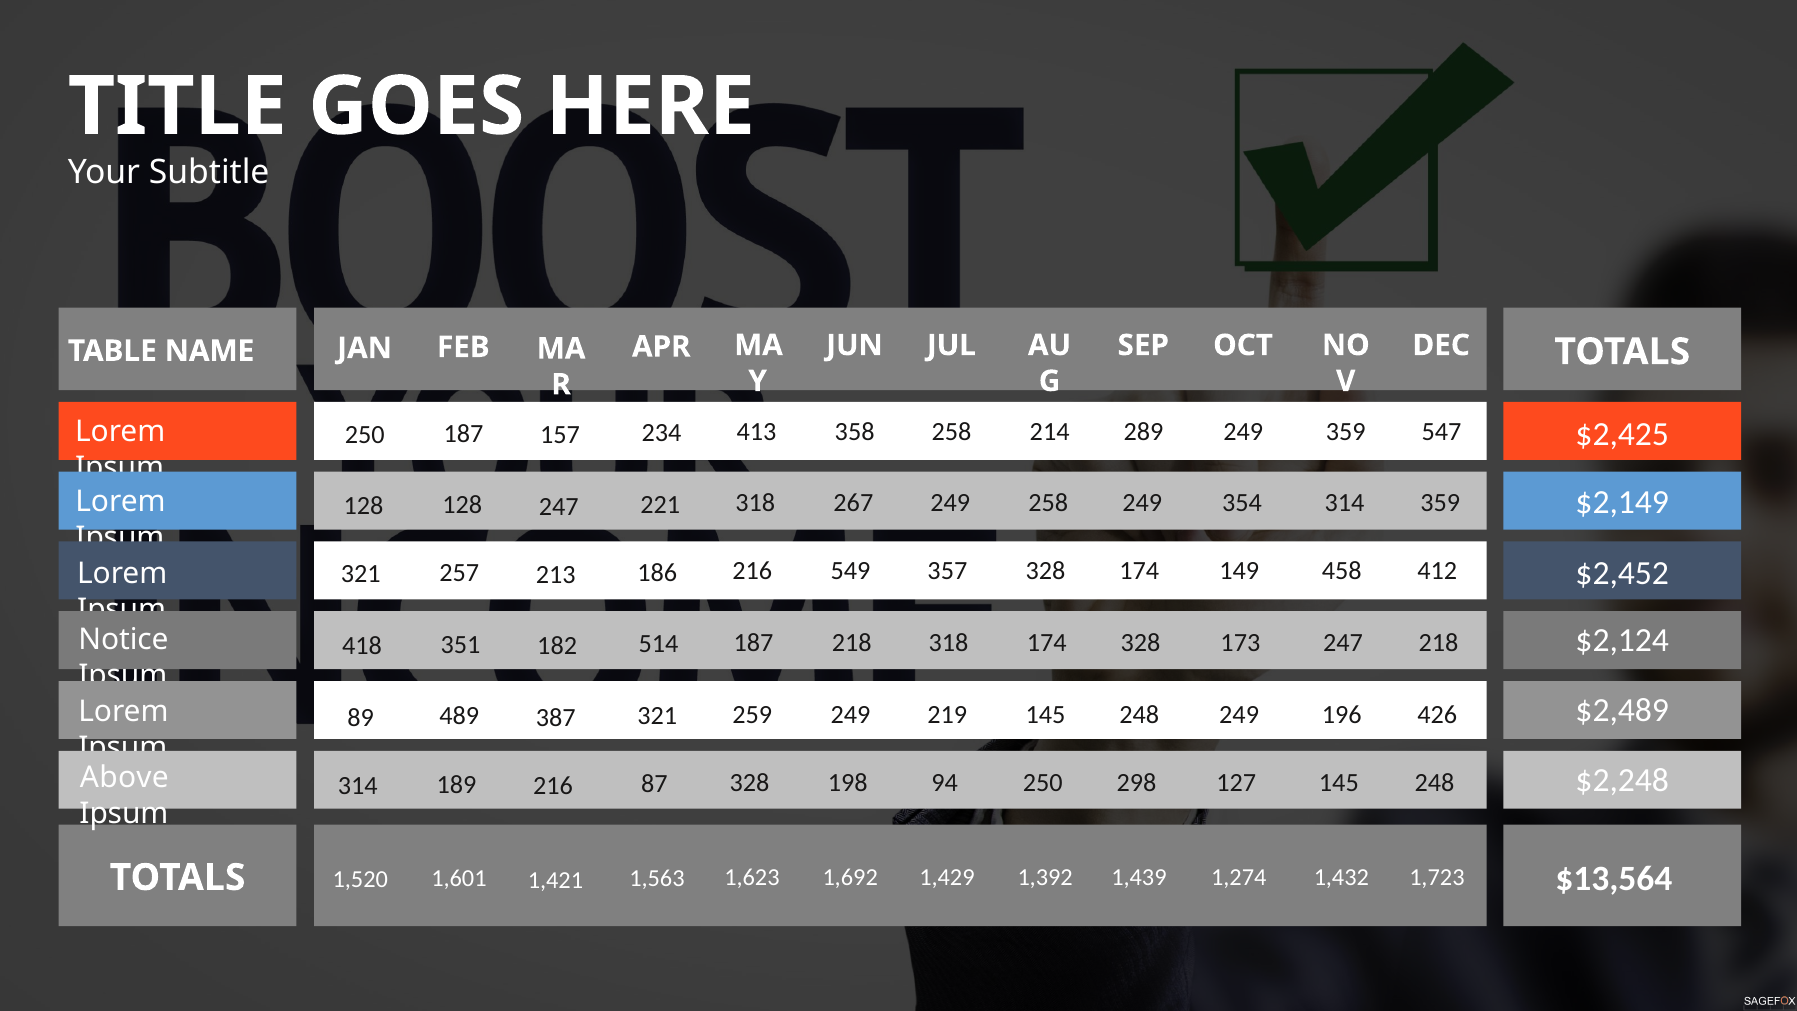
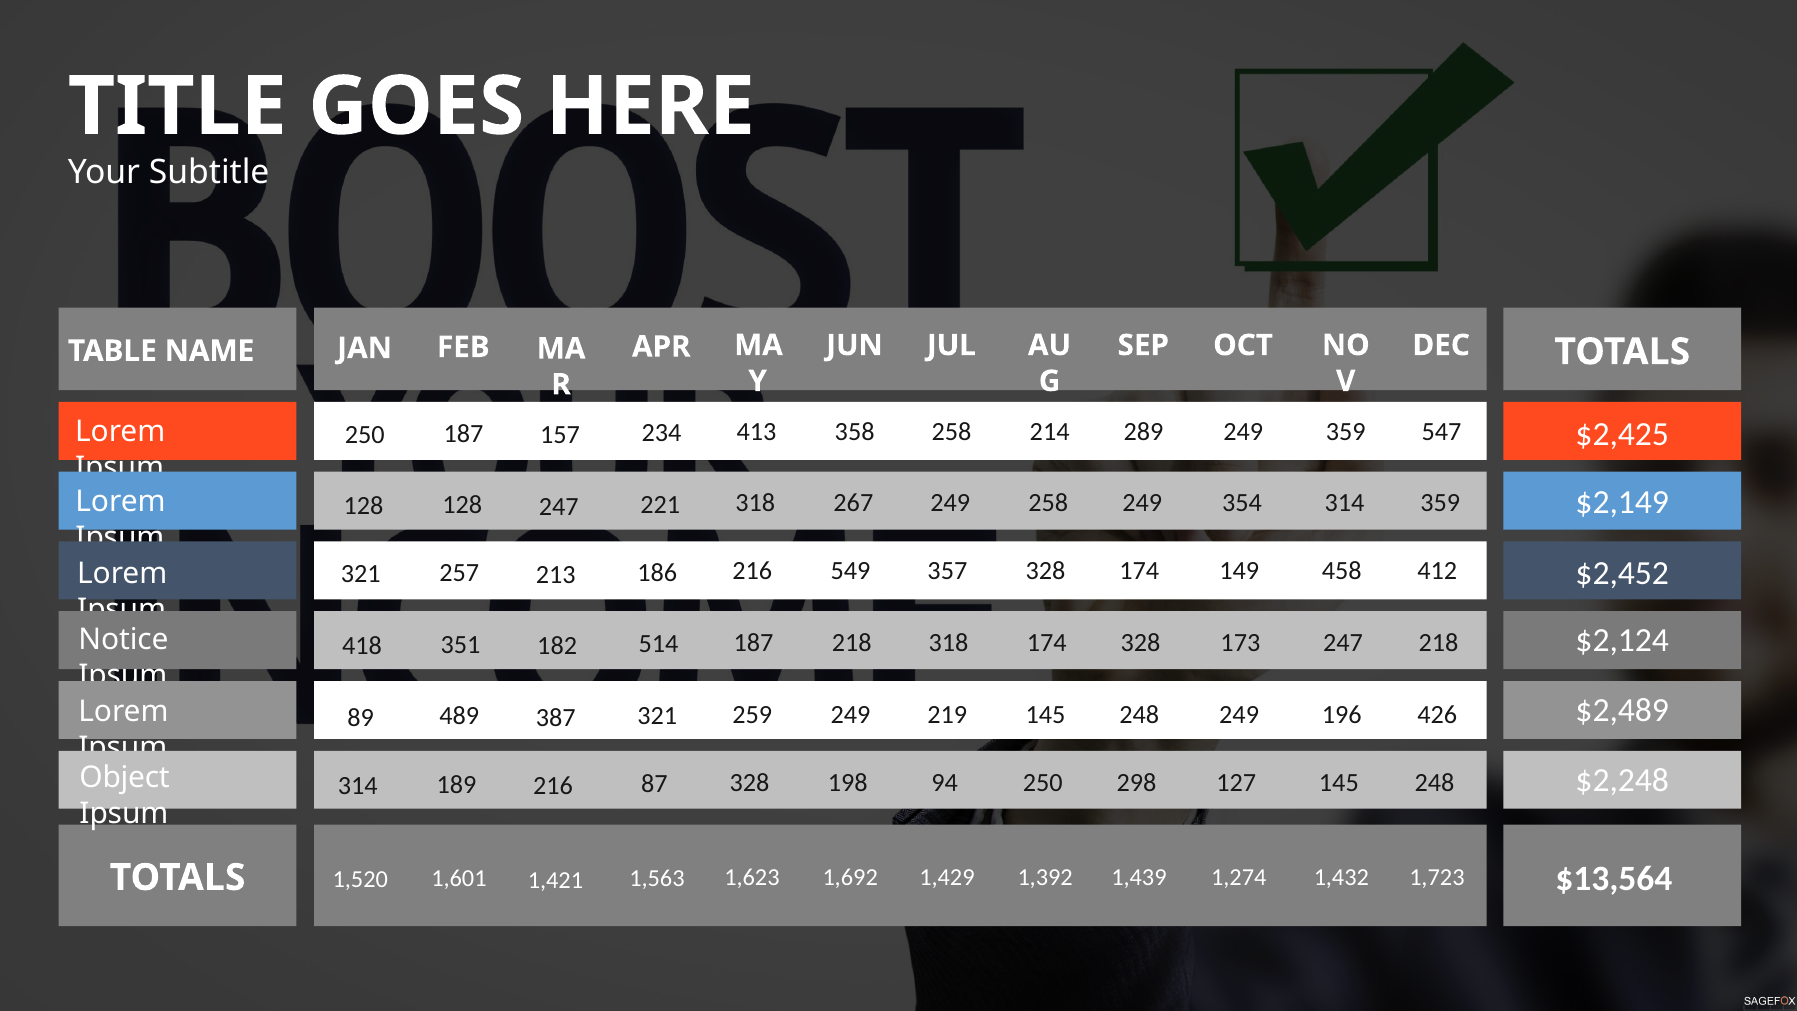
Above: Above -> Object
